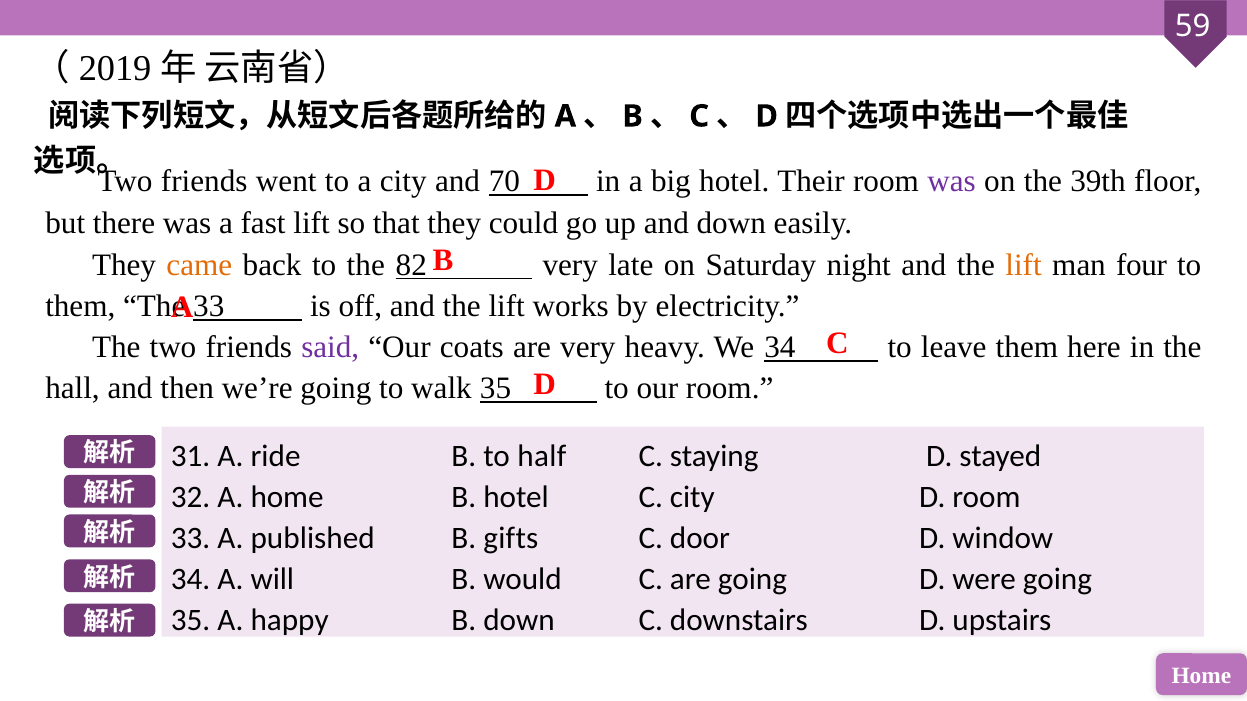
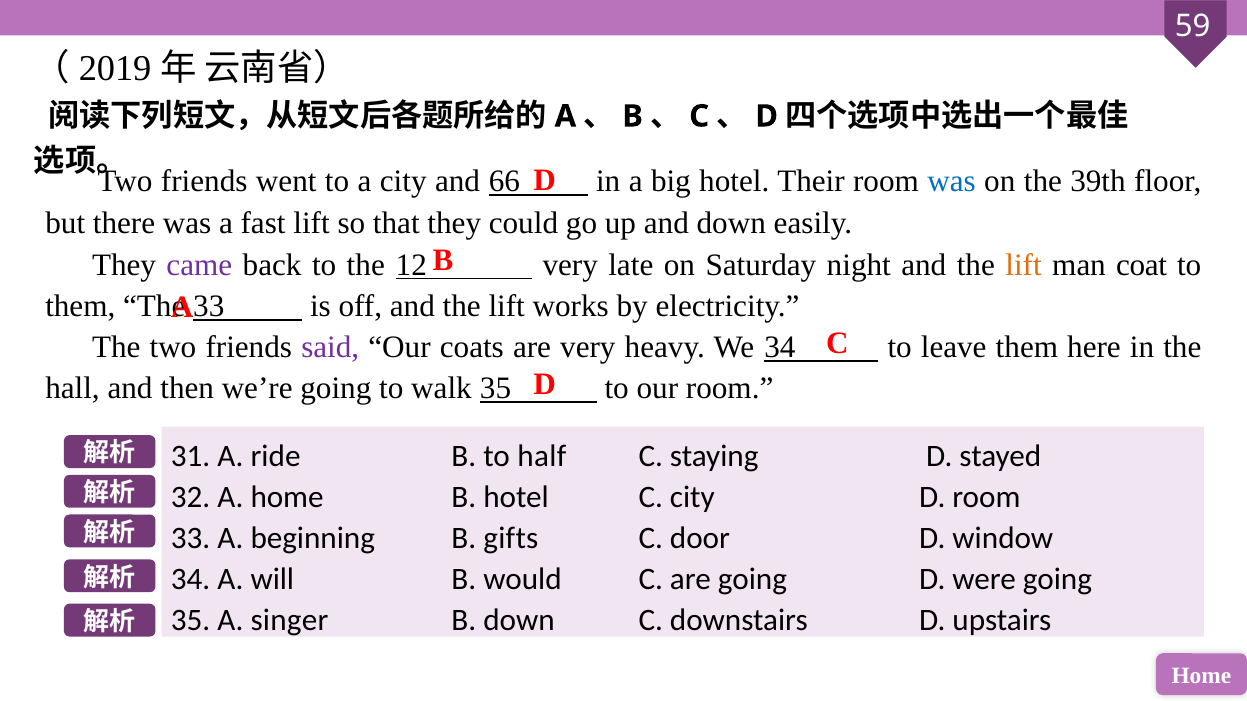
70: 70 -> 66
was at (952, 182) colour: purple -> blue
came colour: orange -> purple
82: 82 -> 12
four: four -> coat
published: published -> beginning
happy: happy -> singer
